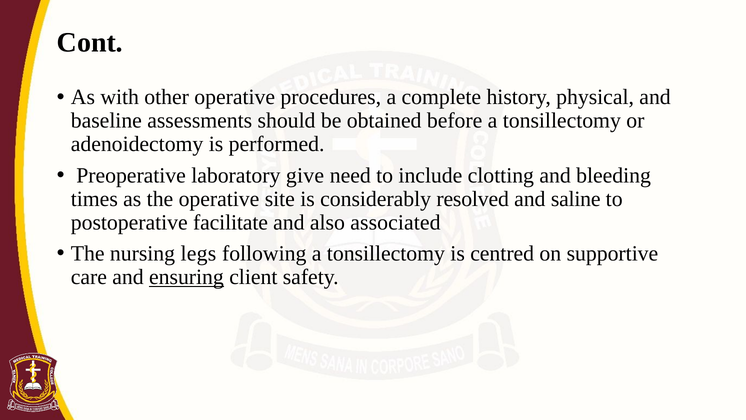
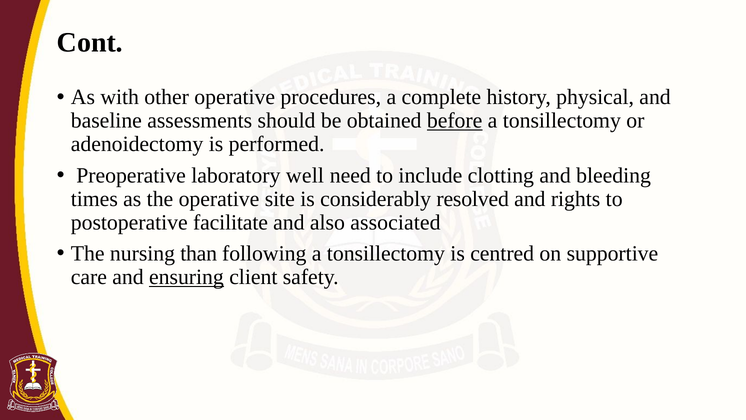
before underline: none -> present
give: give -> well
saline: saline -> rights
legs: legs -> than
